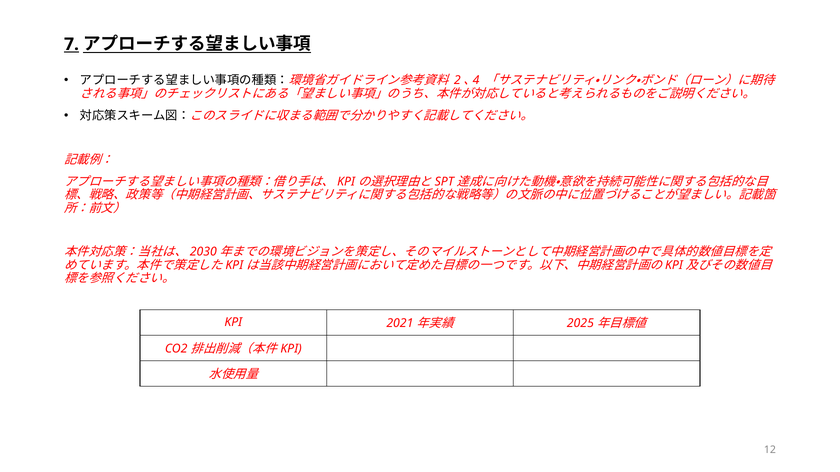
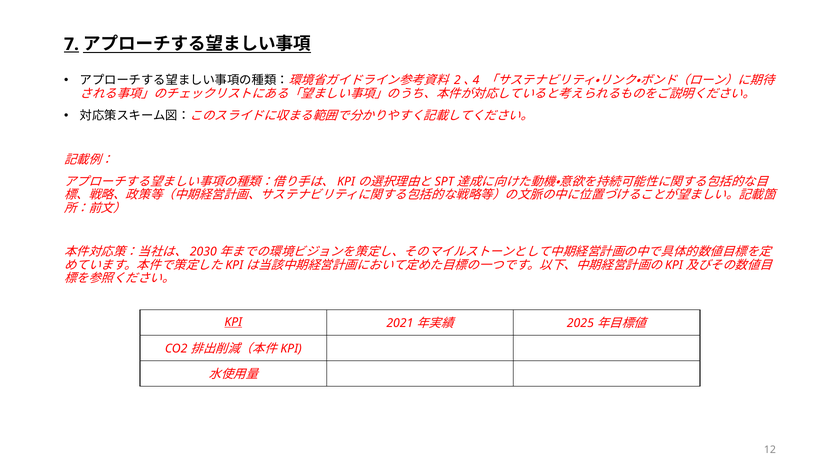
KPI underline: none -> present
